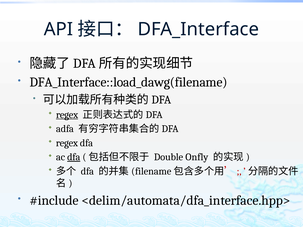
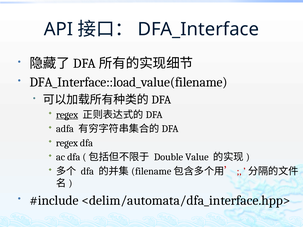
DFA_Interface::load_dawg(filename: DFA_Interface::load_dawg(filename -> DFA_Interface::load_value(filename
dfa at (74, 157) underline: present -> none
Onfly: Onfly -> Value
